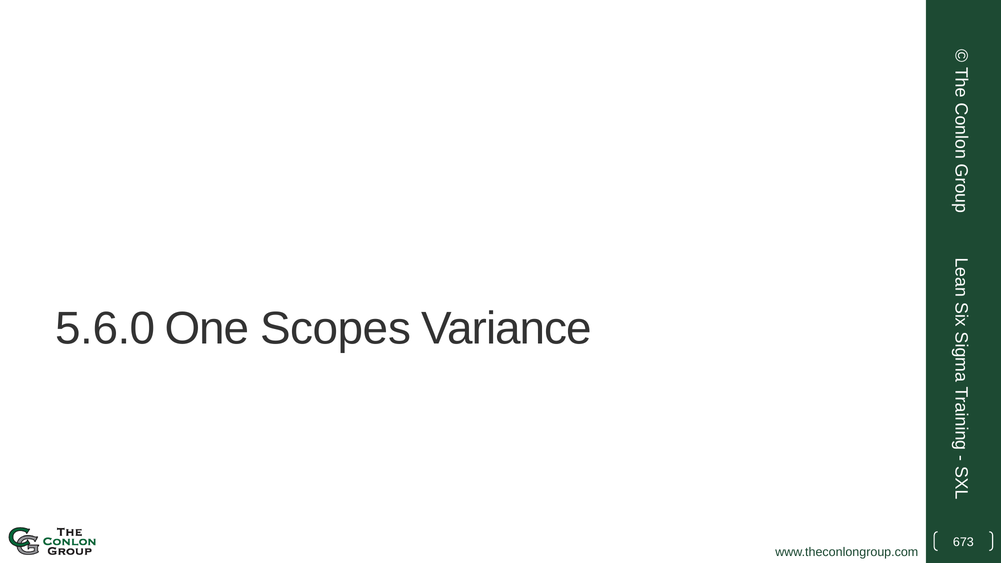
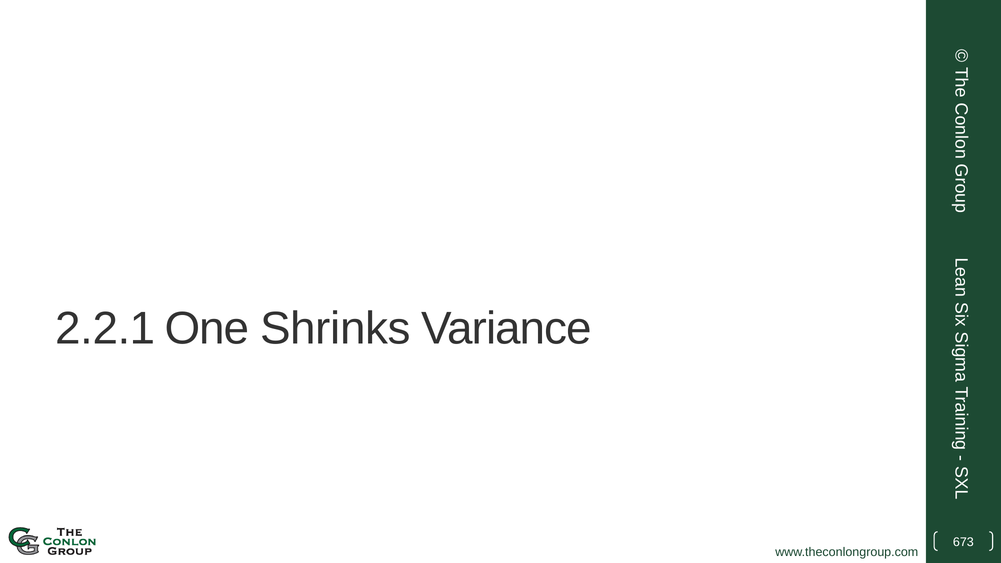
5.6.0: 5.6.0 -> 2.2.1
Scopes: Scopes -> Shrinks
